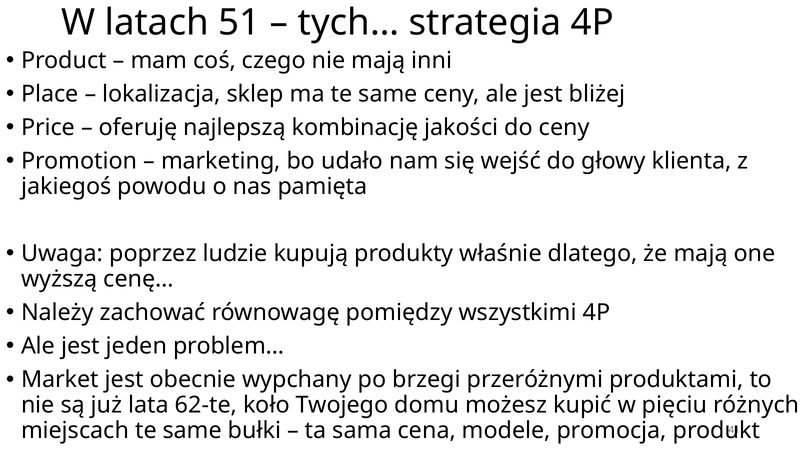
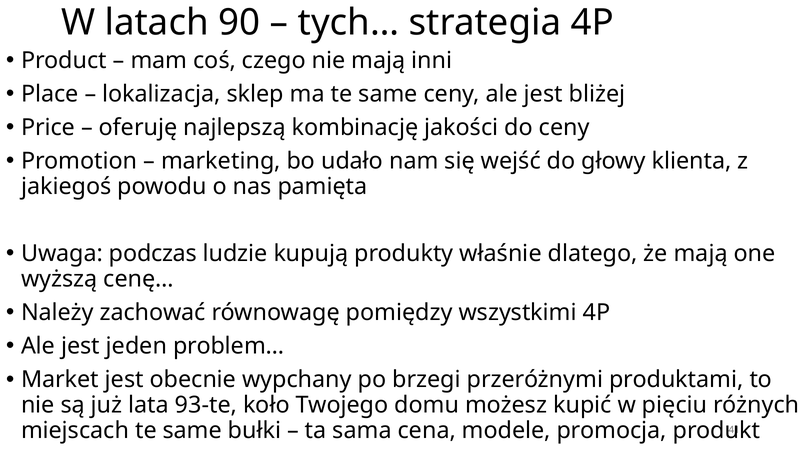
51: 51 -> 90
poprzez: poprzez -> podczas
62-te: 62-te -> 93-te
